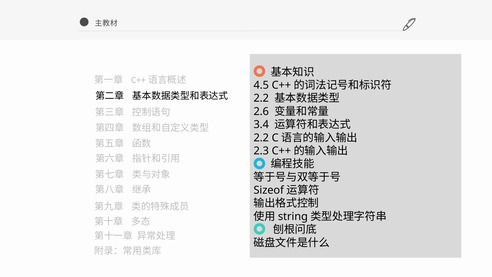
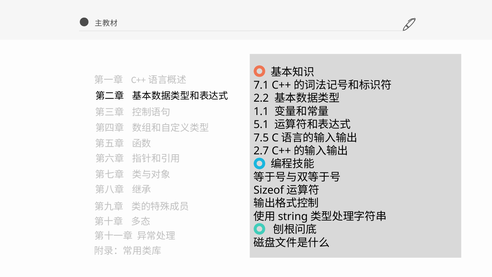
4.5: 4.5 -> 7.1
2.6: 2.6 -> 1.1
3.4: 3.4 -> 5.1
2.2 at (261, 138): 2.2 -> 7.5
2.3: 2.3 -> 2.7
